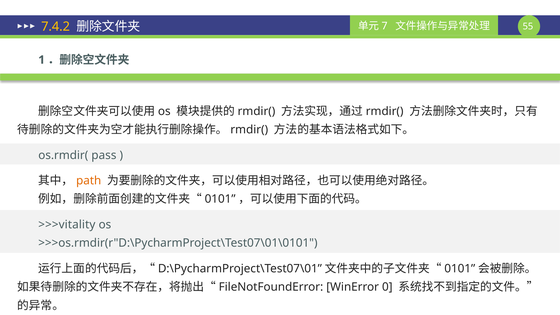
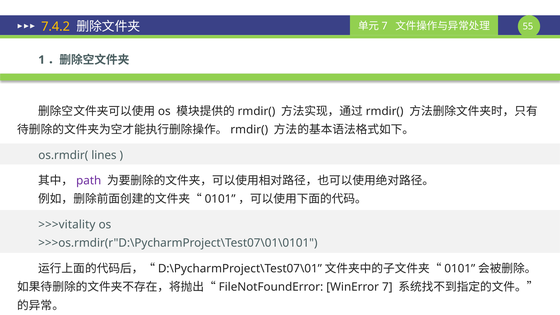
pass: pass -> lines
path colour: orange -> purple
0: 0 -> 7
